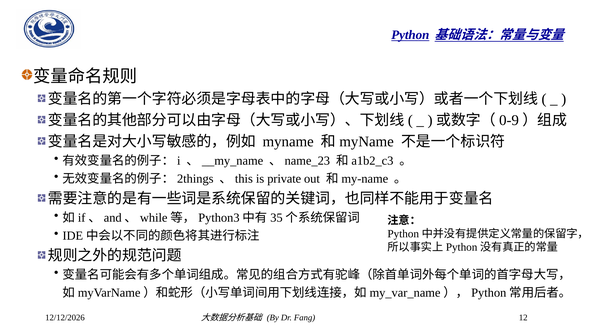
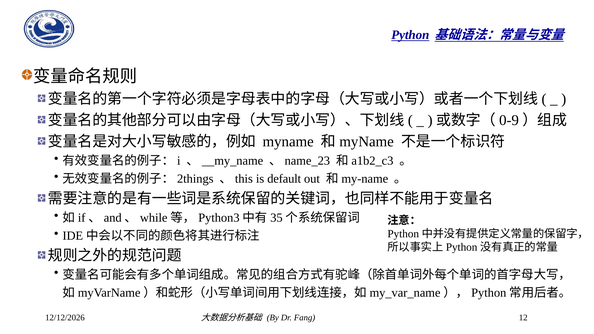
private: private -> default
